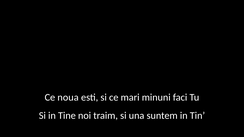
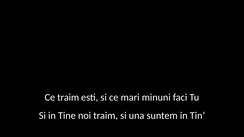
Ce noua: noua -> traim
